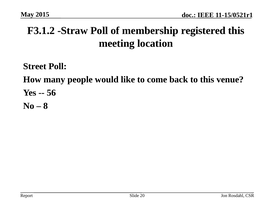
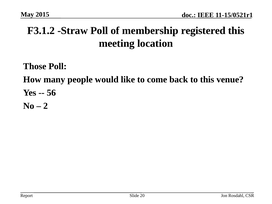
Street: Street -> Those
8: 8 -> 2
